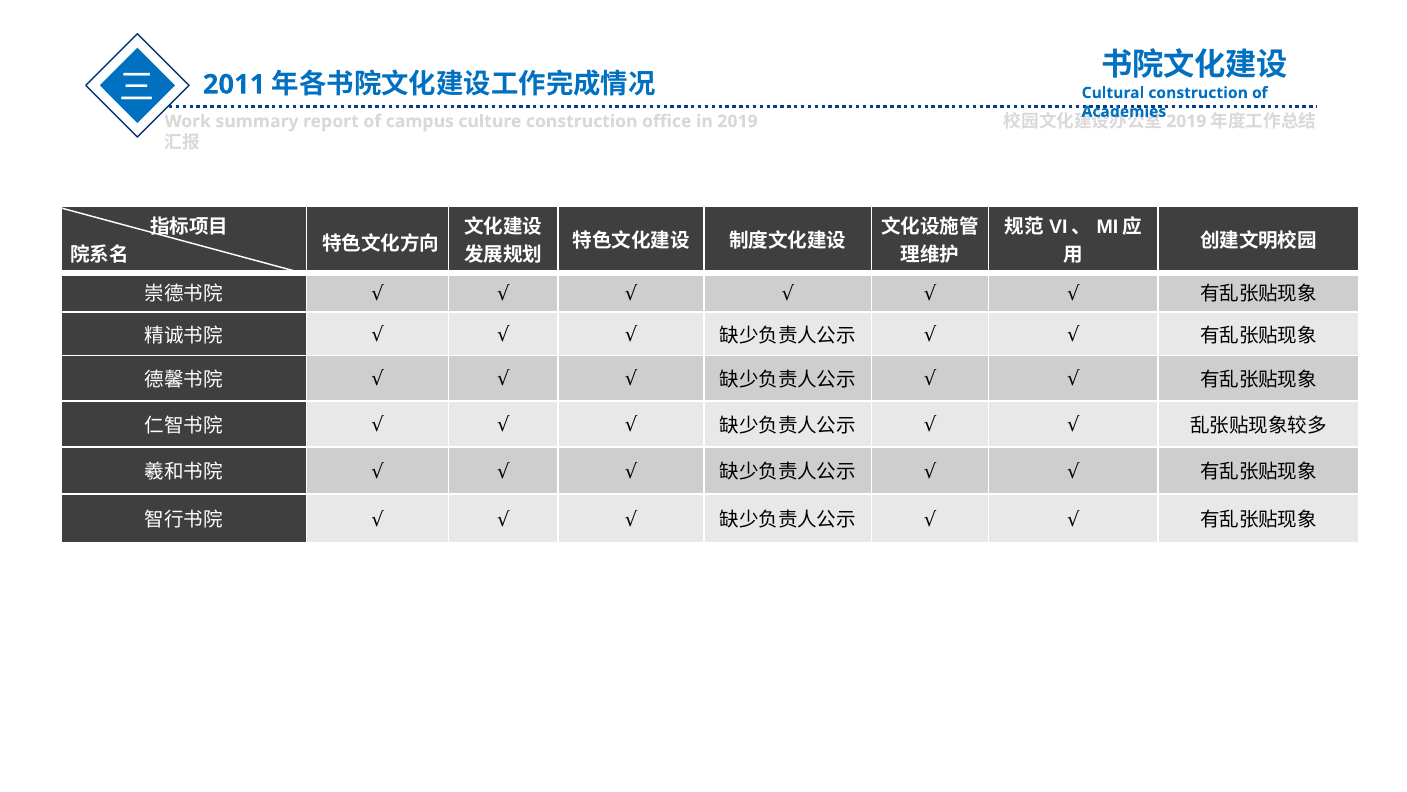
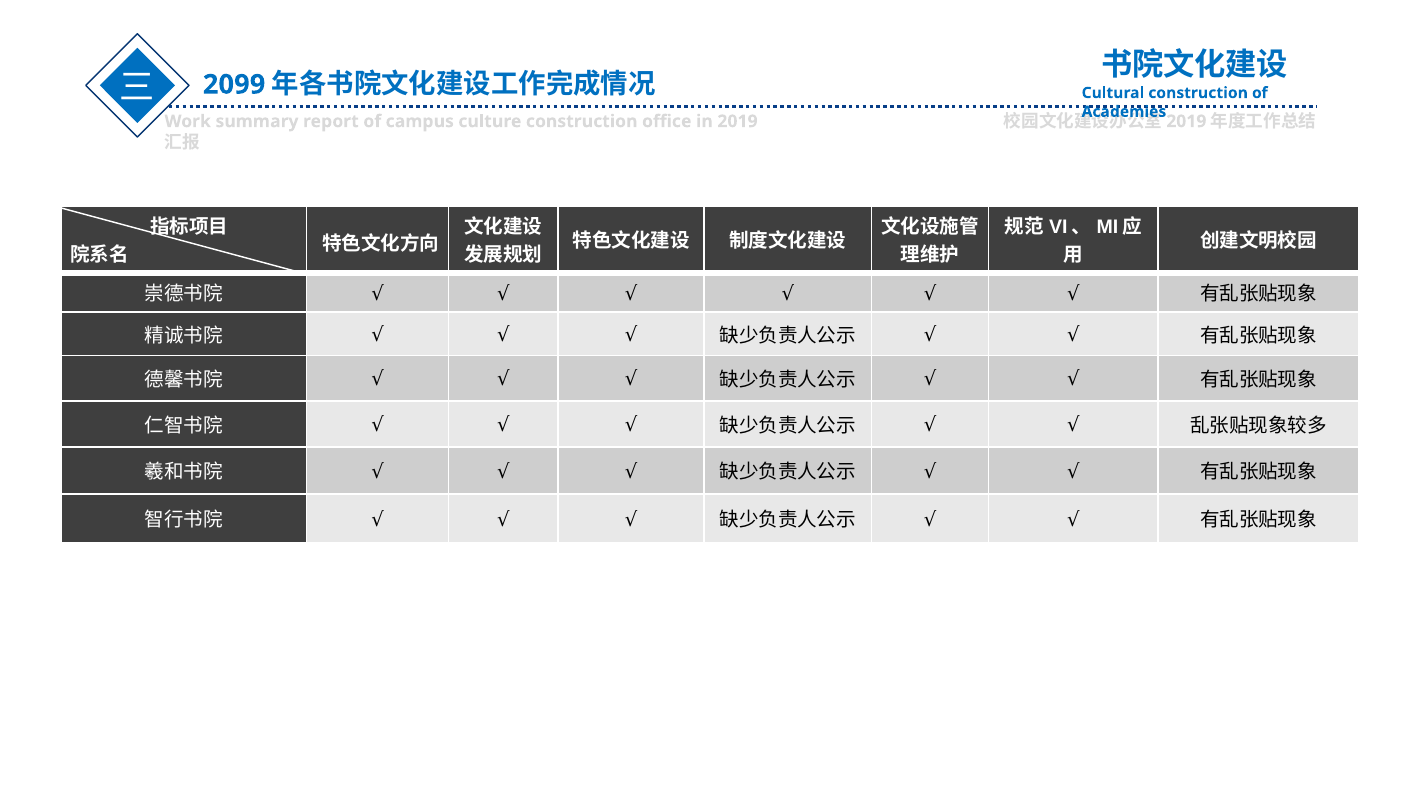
2011: 2011 -> 2099
